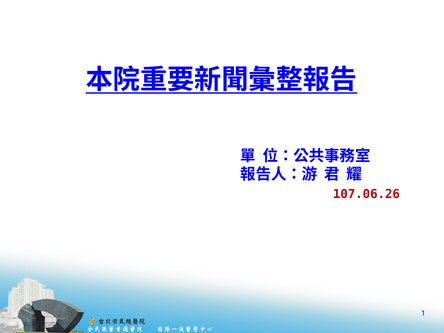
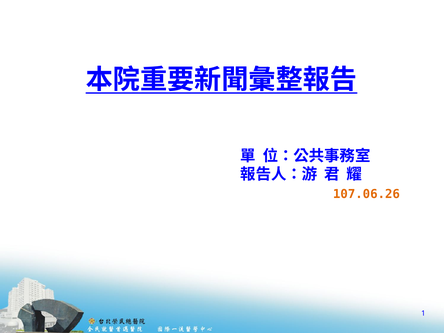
107.06.26 colour: red -> orange
